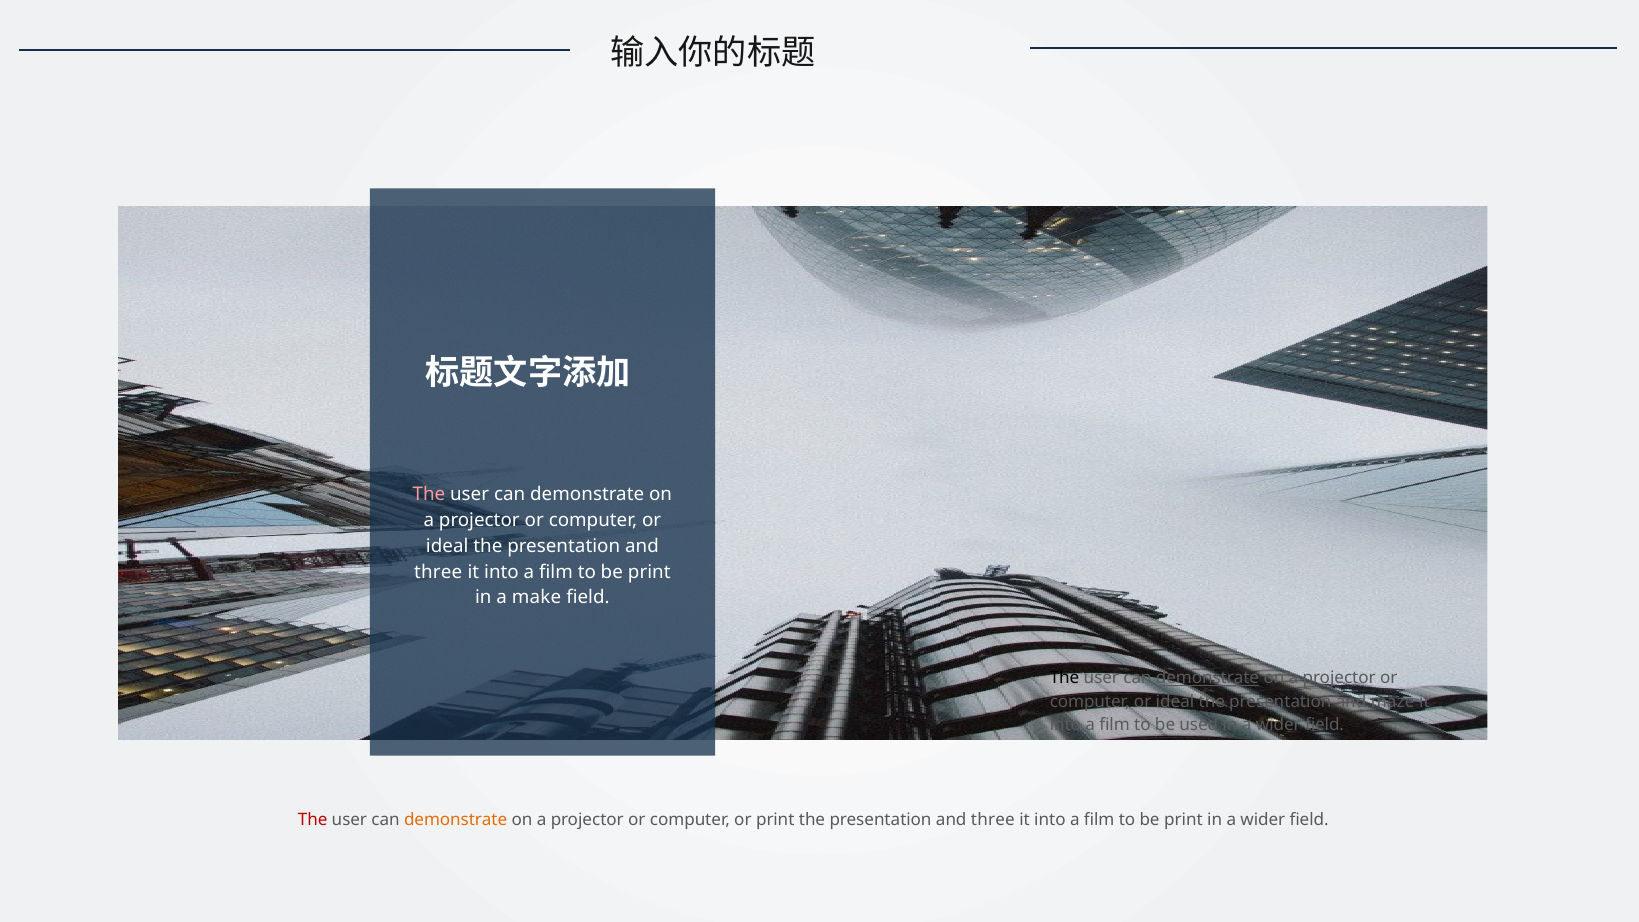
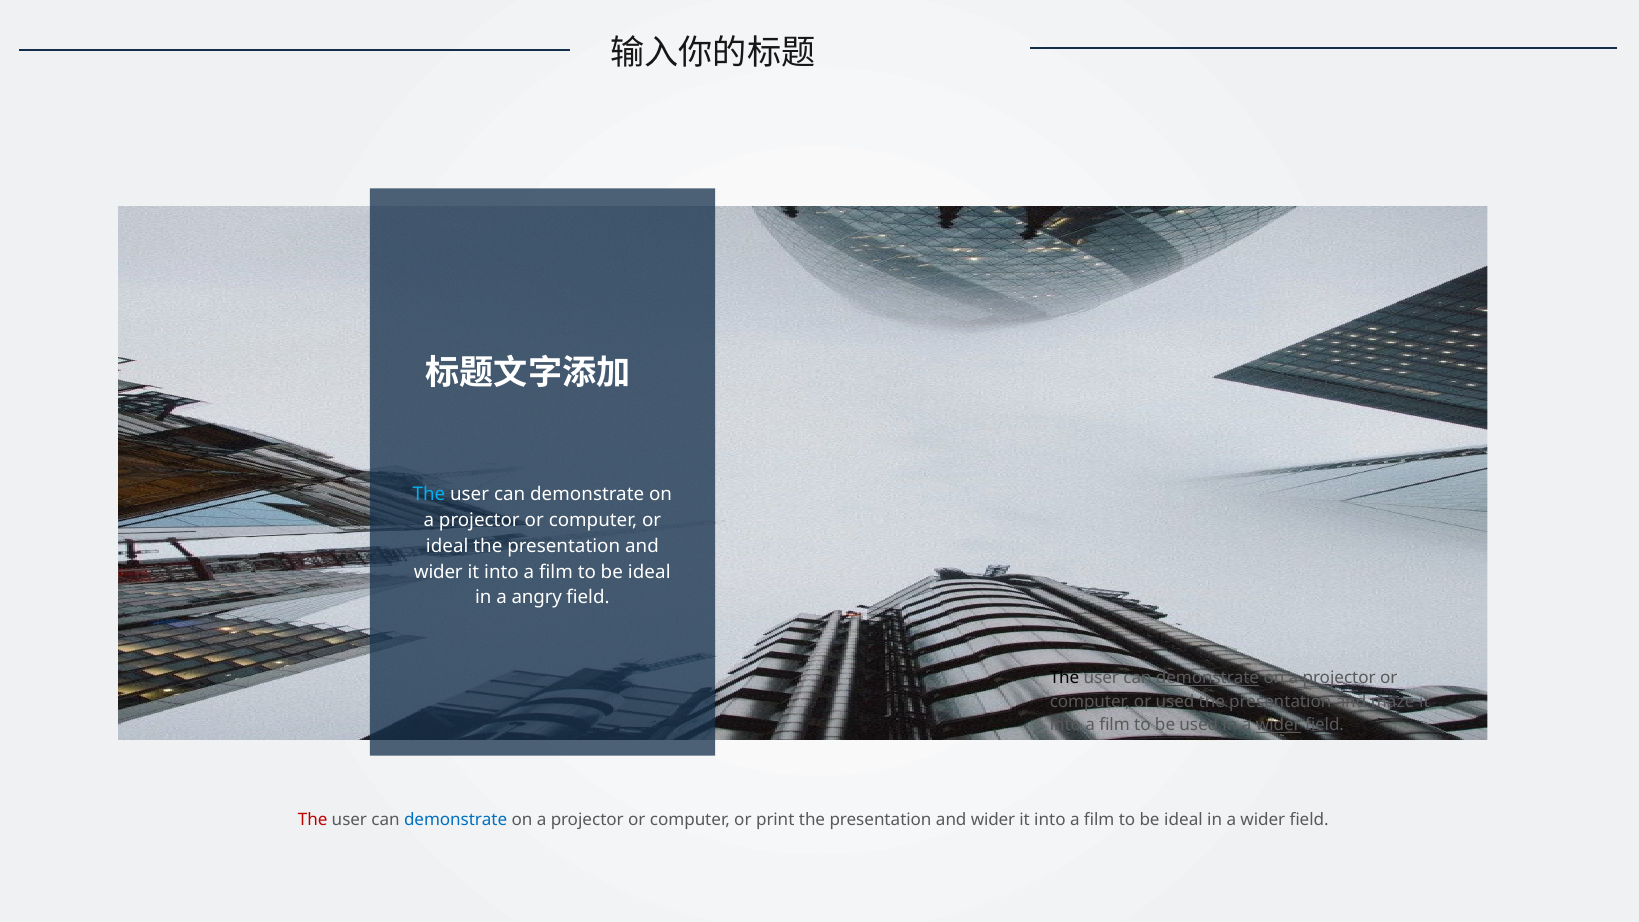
The at (429, 495) colour: pink -> light blue
three at (438, 572): three -> wider
print at (649, 572): print -> ideal
make: make -> angry
ideal at (1175, 702): ideal -> used
wider at (1278, 725) underline: none -> present
demonstrate at (456, 819) colour: orange -> blue
three at (993, 819): three -> wider
print at (1183, 819): print -> ideal
